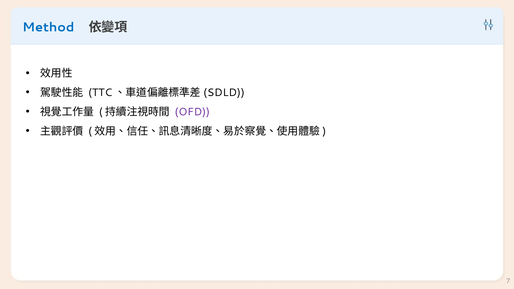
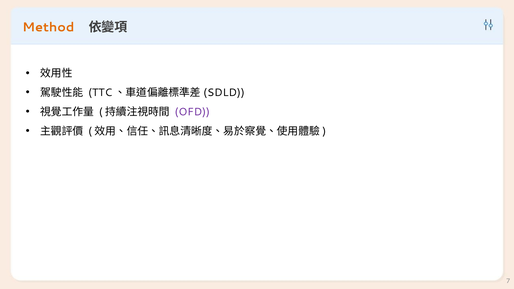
Method colour: blue -> orange
